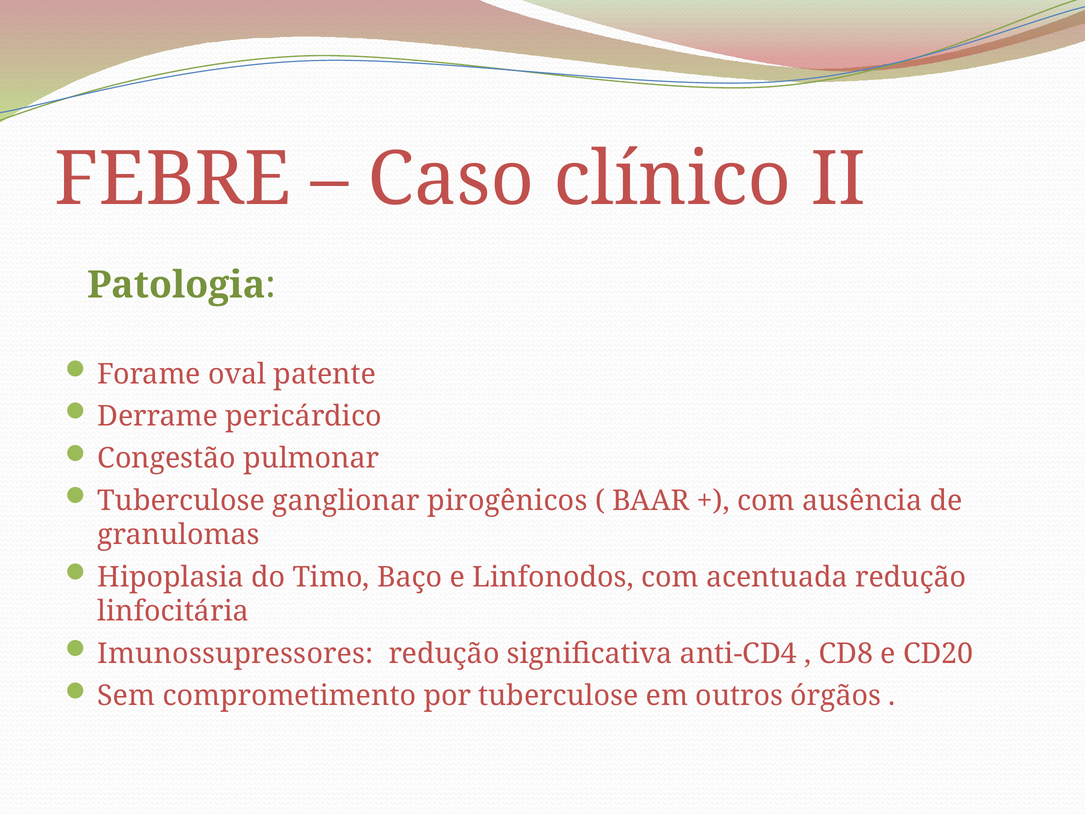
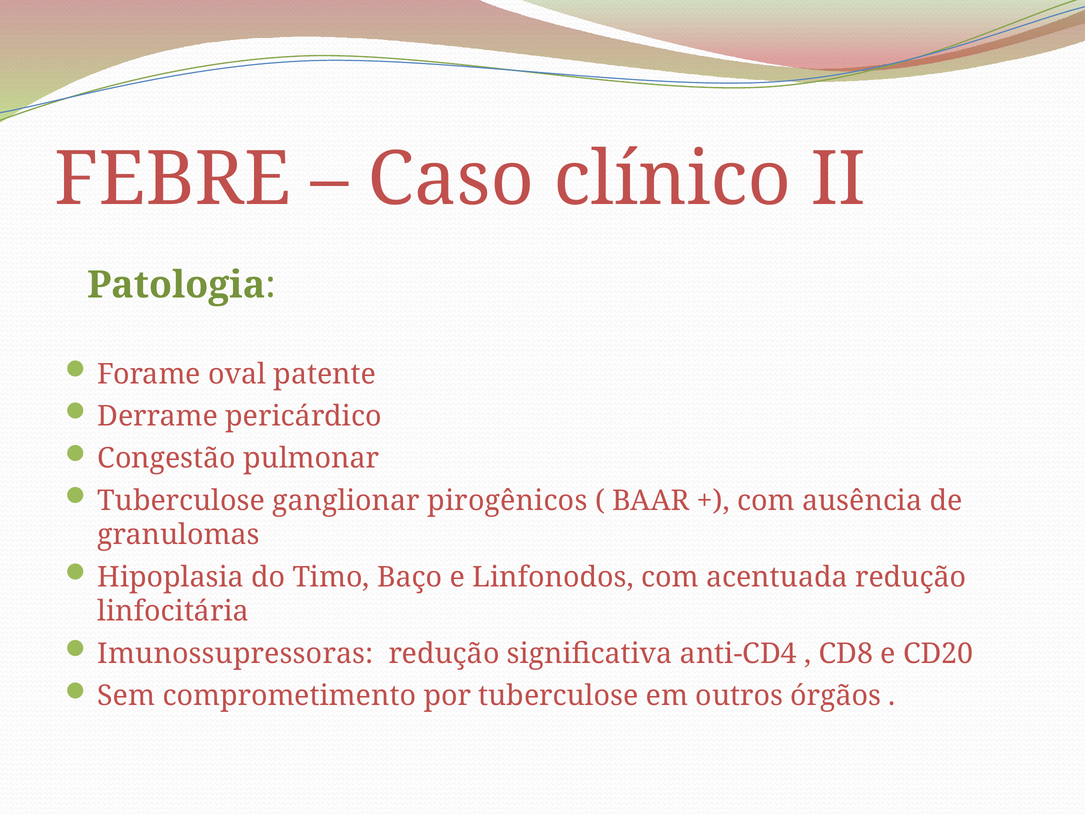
Imunossupressores: Imunossupressores -> Imunossupressoras
